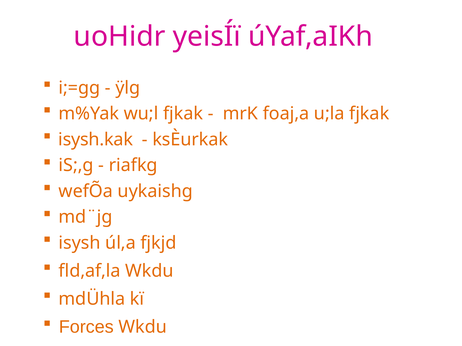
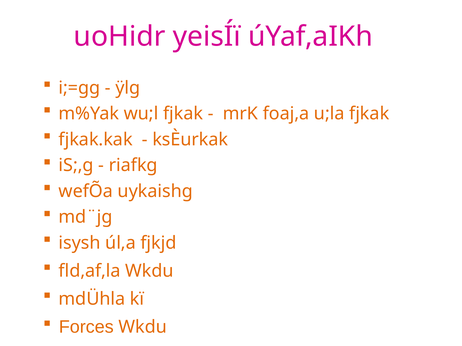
isysh.kak: isysh.kak -> fjkak.kak
